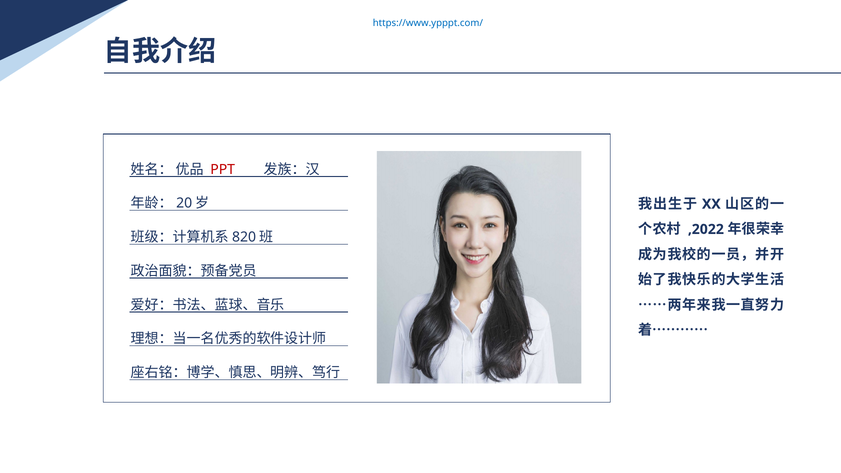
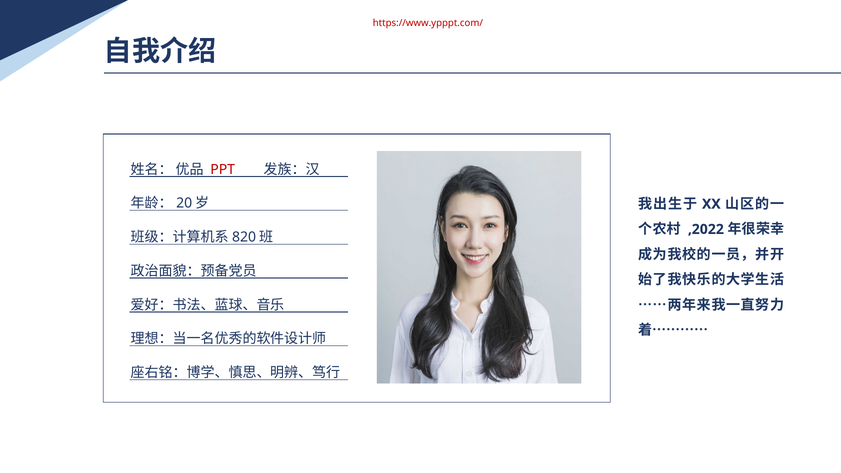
https://www.ypppt.com/ colour: blue -> red
